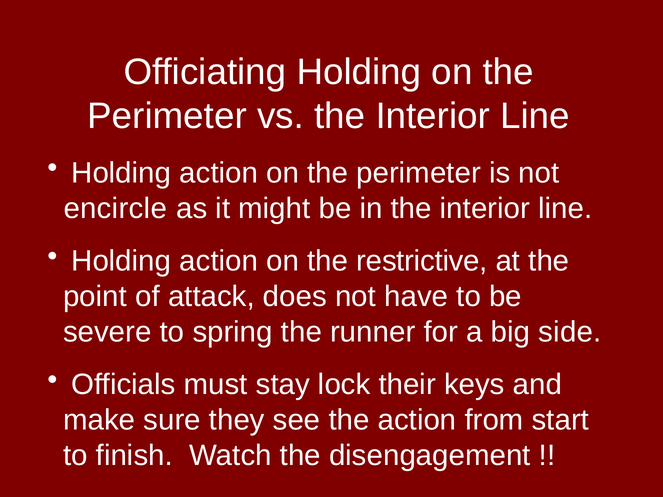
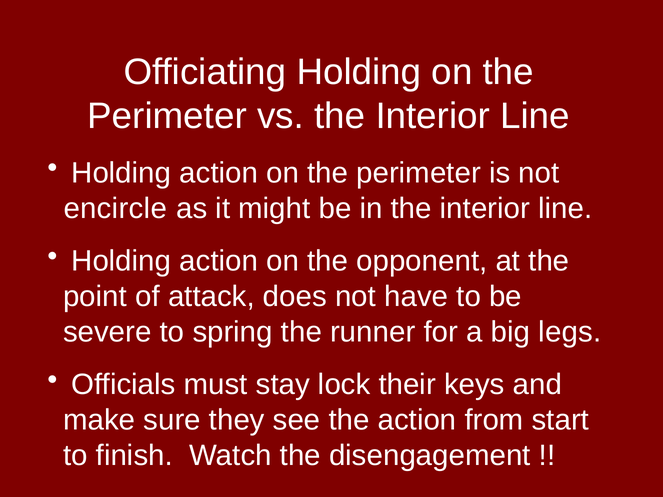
restrictive: restrictive -> opponent
side: side -> legs
